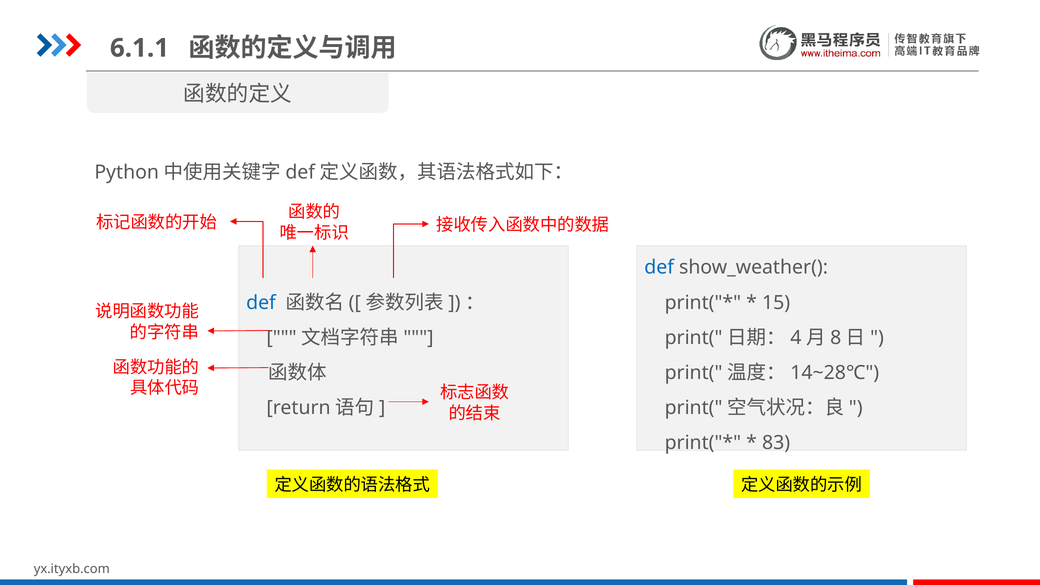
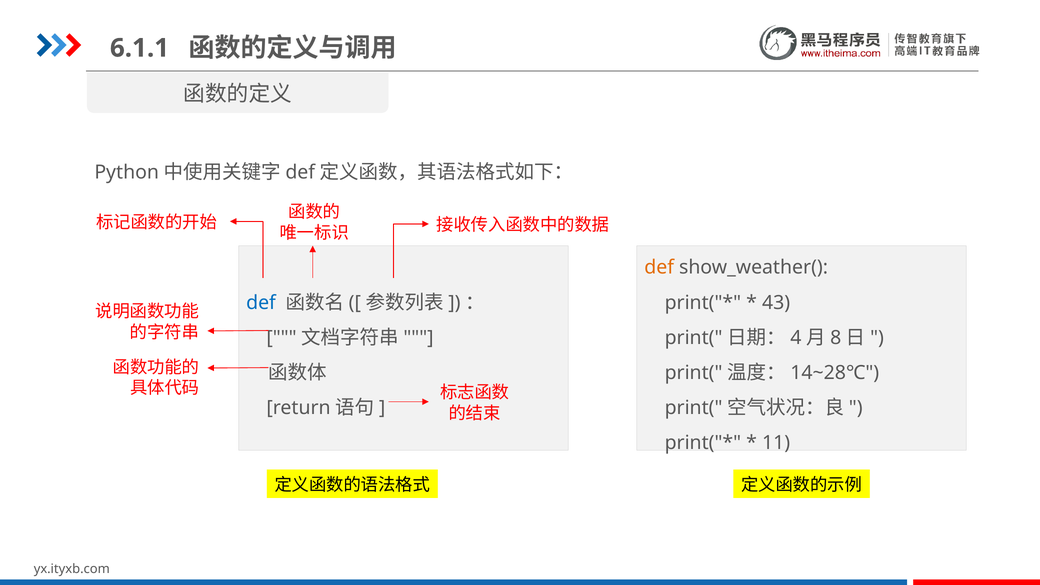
def at (659, 268) colour: blue -> orange
15: 15 -> 43
83: 83 -> 11
